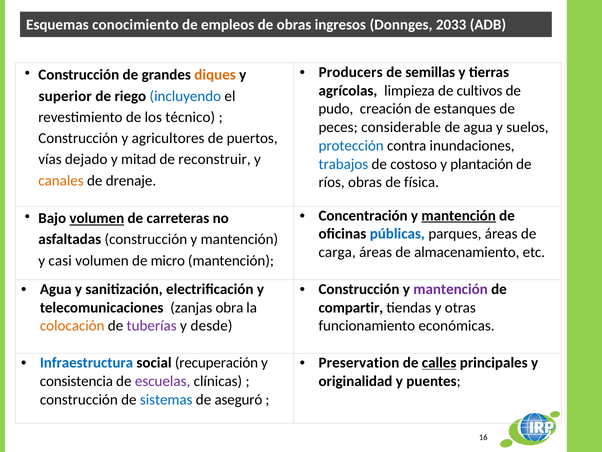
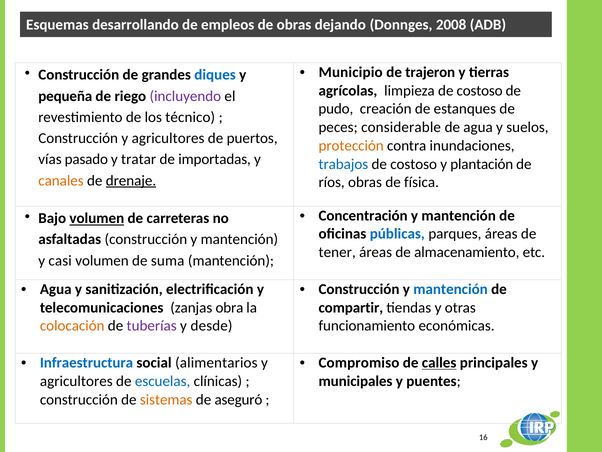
conocimiento: conocimiento -> desarrollando
ingresos: ingresos -> dejando
2033: 2033 -> 2008
Producers: Producers -> Municipio
semillas: semillas -> trajeron
diques colour: orange -> blue
limpieza de cultivos: cultivos -> costoso
superior: superior -> pequeña
incluyendo colour: blue -> purple
protección colour: blue -> orange
dejado: dejado -> pasado
mitad: mitad -> tratar
reconstruir: reconstruir -> importadas
drenaje underline: none -> present
mantención at (459, 215) underline: present -> none
carga: carga -> tener
micro: micro -> suma
mantención at (451, 289) colour: purple -> blue
recuperación: recuperación -> alimentarios
Preservation: Preservation -> Compromiso
consistencia at (76, 381): consistencia -> agricultores
escuelas colour: purple -> blue
originalidad: originalidad -> municipales
sistemas colour: blue -> orange
